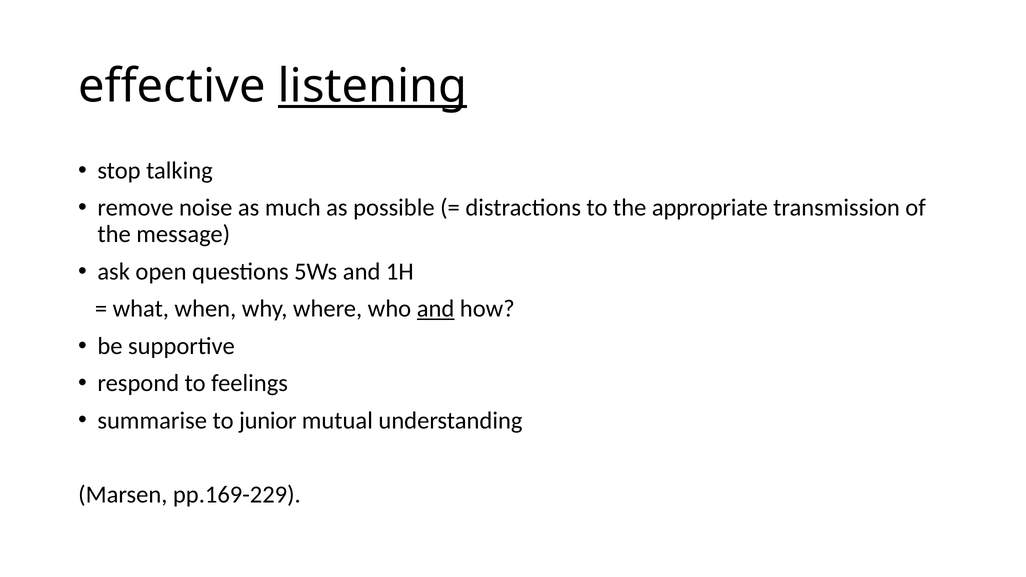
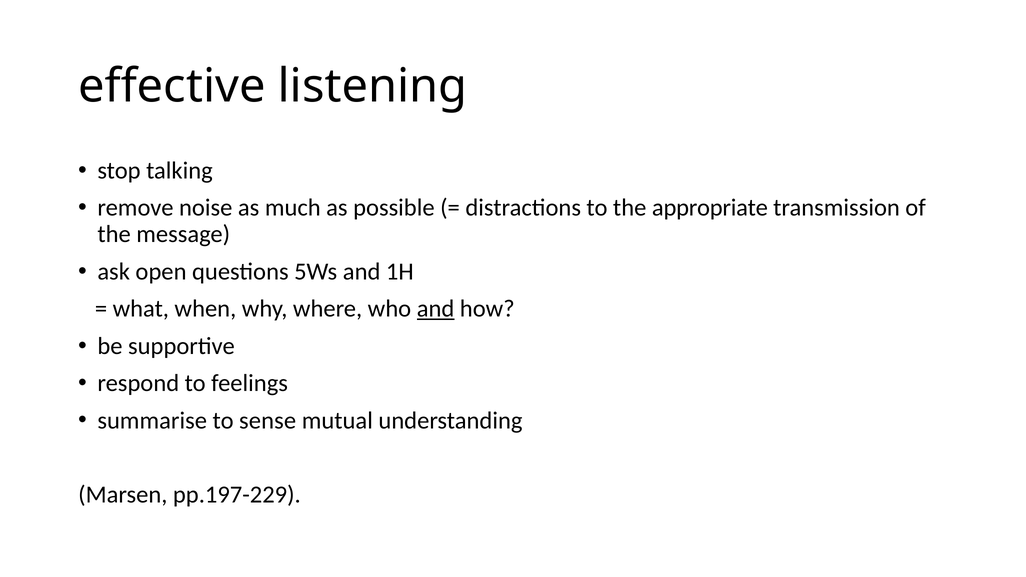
listening underline: present -> none
junior: junior -> sense
pp.169-229: pp.169-229 -> pp.197-229
